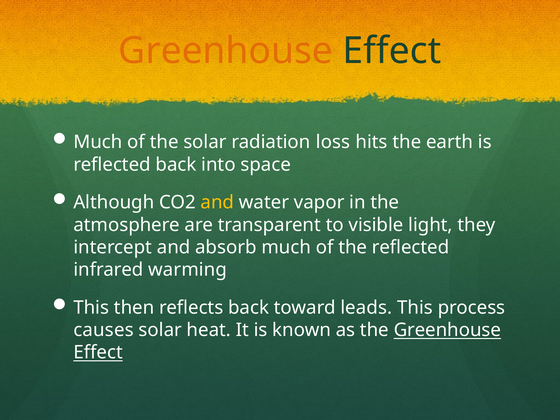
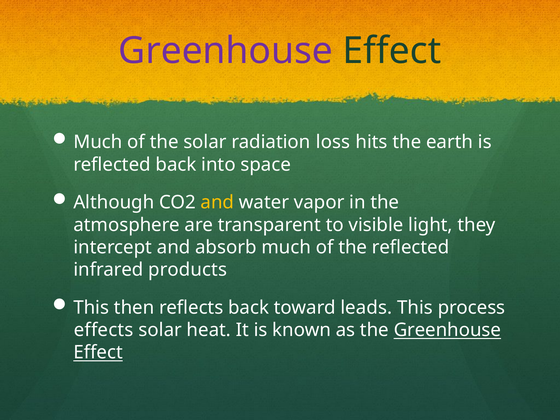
Greenhouse at (226, 51) colour: orange -> purple
warming: warming -> products
causes: causes -> effects
